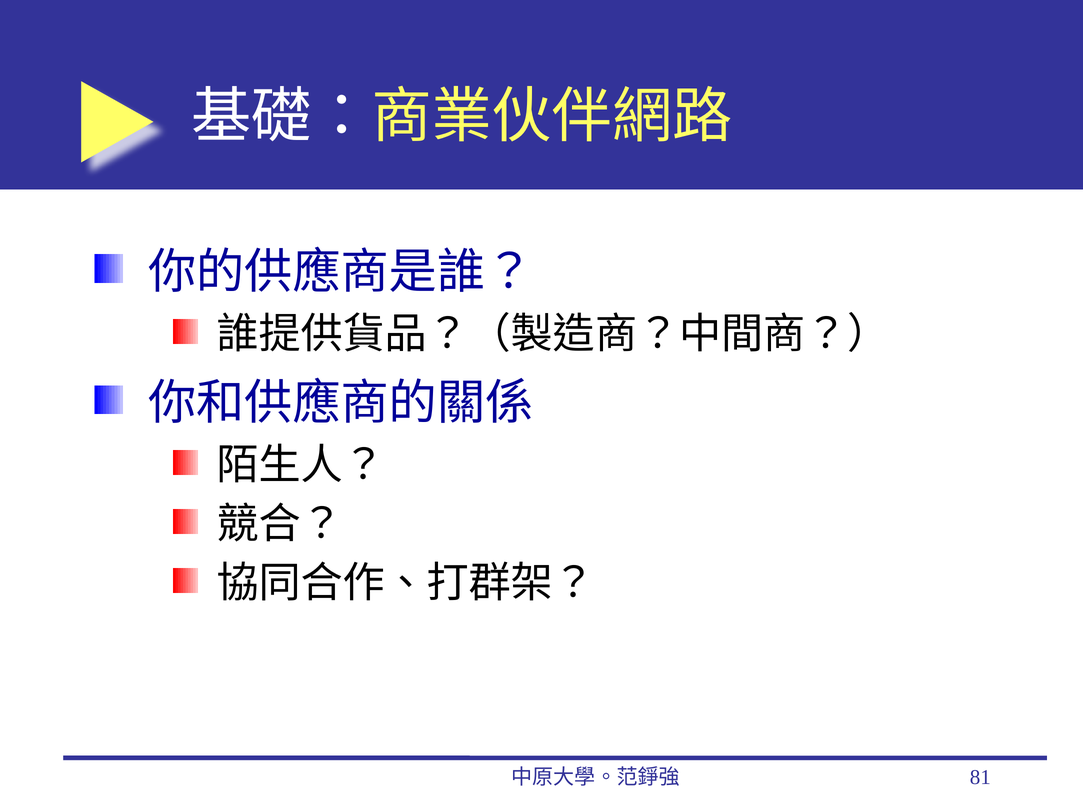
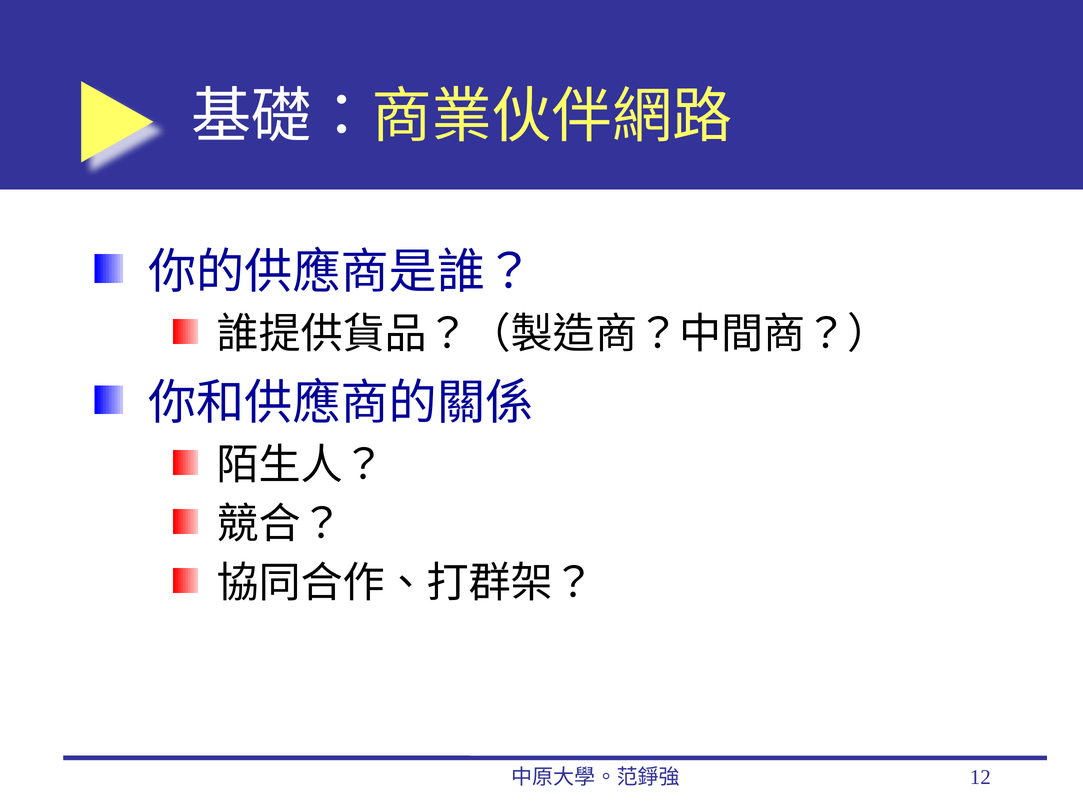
81: 81 -> 12
